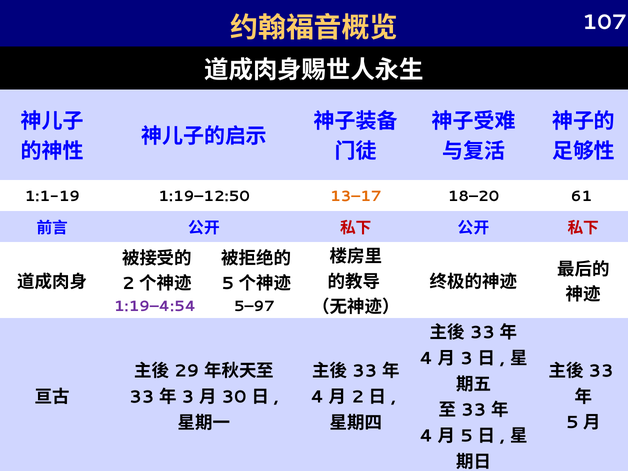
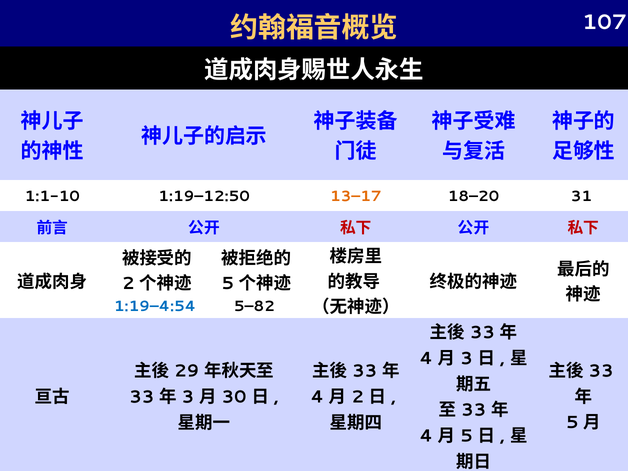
1:1-19: 1:1-19 -> 1:1-10
61: 61 -> 31
1:19–4:54 colour: purple -> blue
5–97: 5–97 -> 5–82
